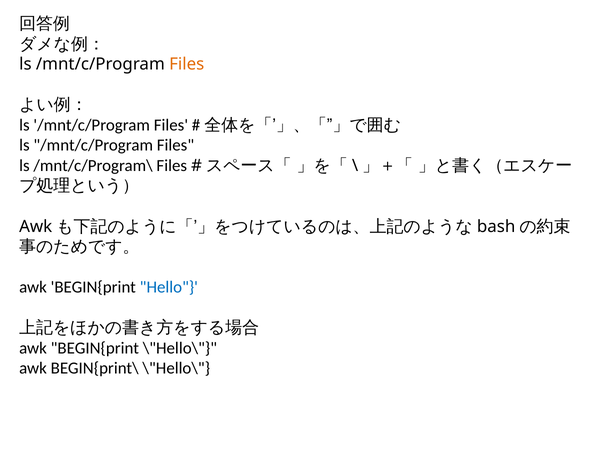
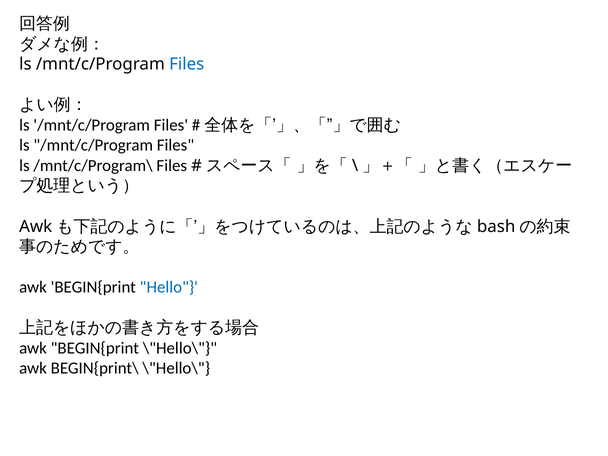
Files at (187, 64) colour: orange -> blue
